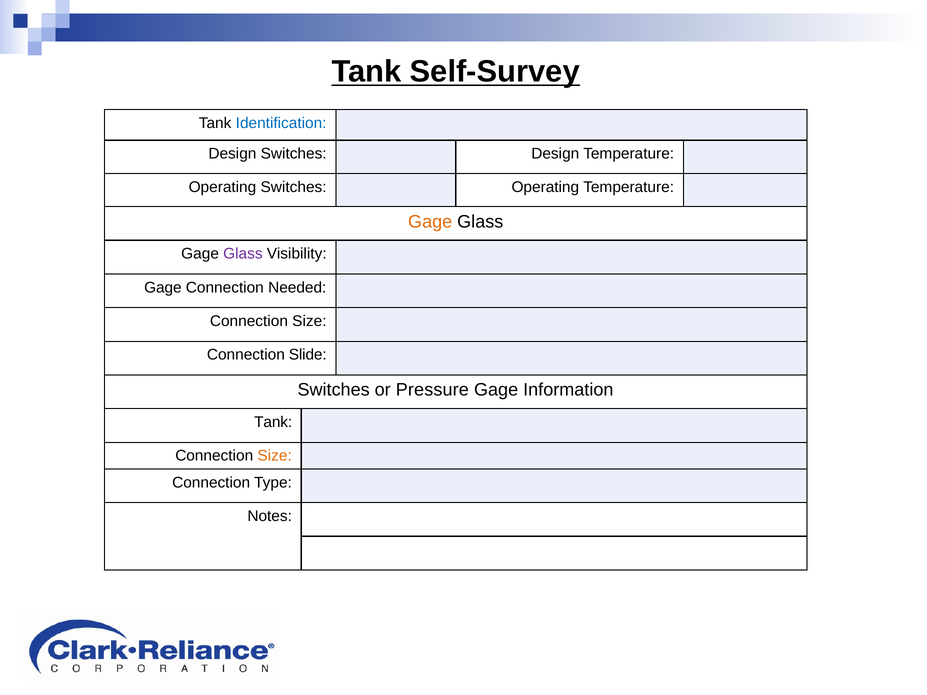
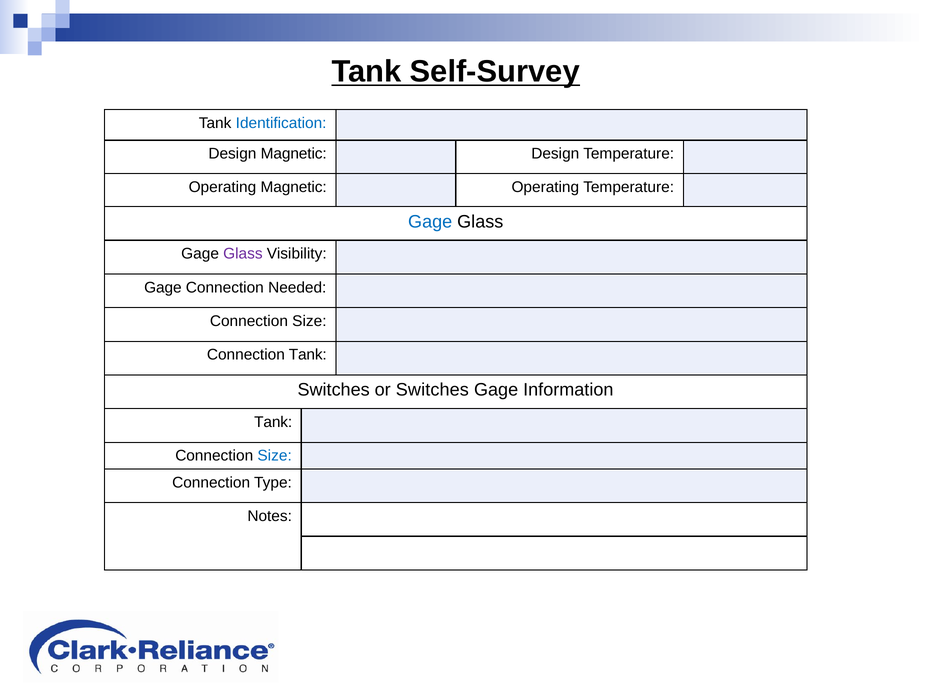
Design Switches: Switches -> Magnetic
Operating Switches: Switches -> Magnetic
Gage at (430, 222) colour: orange -> blue
Connection Slide: Slide -> Tank
or Pressure: Pressure -> Switches
Size at (275, 456) colour: orange -> blue
